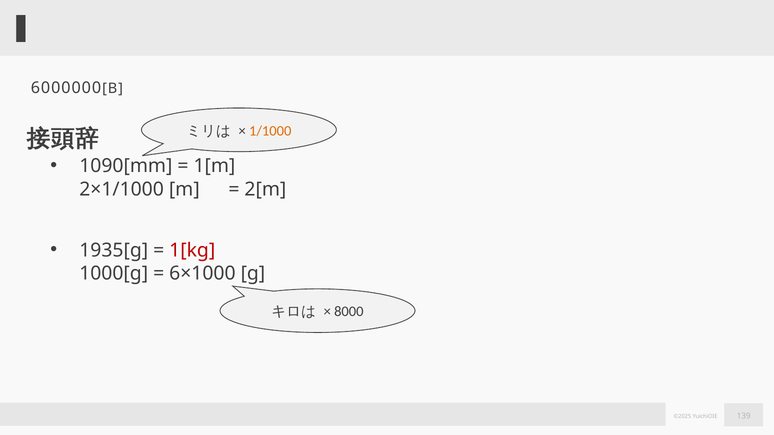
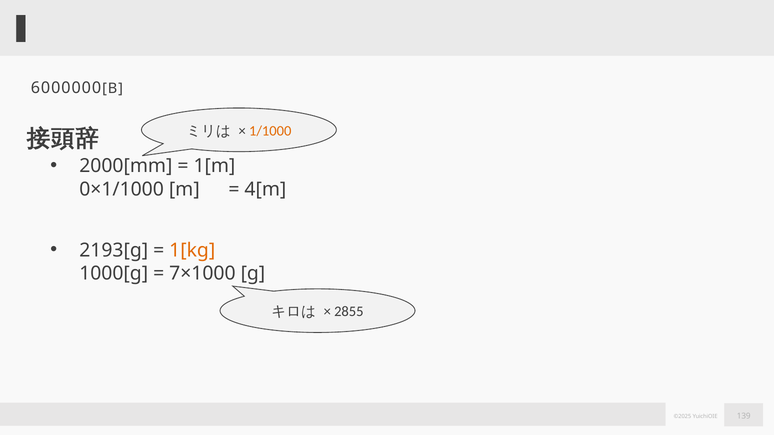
1090[mm: 1090[mm -> 2000[mm
2×1/1000: 2×1/1000 -> 0×1/1000
2[m: 2[m -> 4[m
1935[g: 1935[g -> 2193[g
1[kg colour: red -> orange
6×1000: 6×1000 -> 7×1000
8000: 8000 -> 2855
